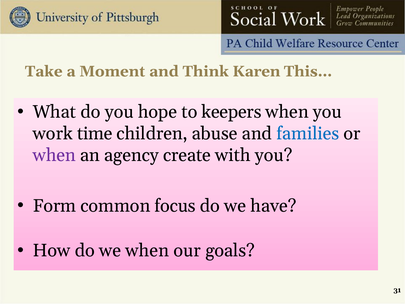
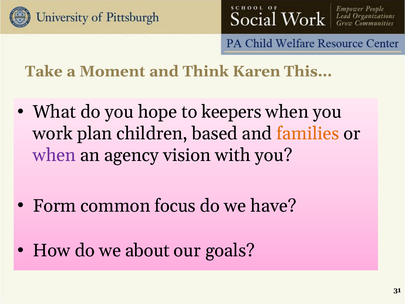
time: time -> plan
abuse: abuse -> based
families colour: blue -> orange
create: create -> vision
we when: when -> about
